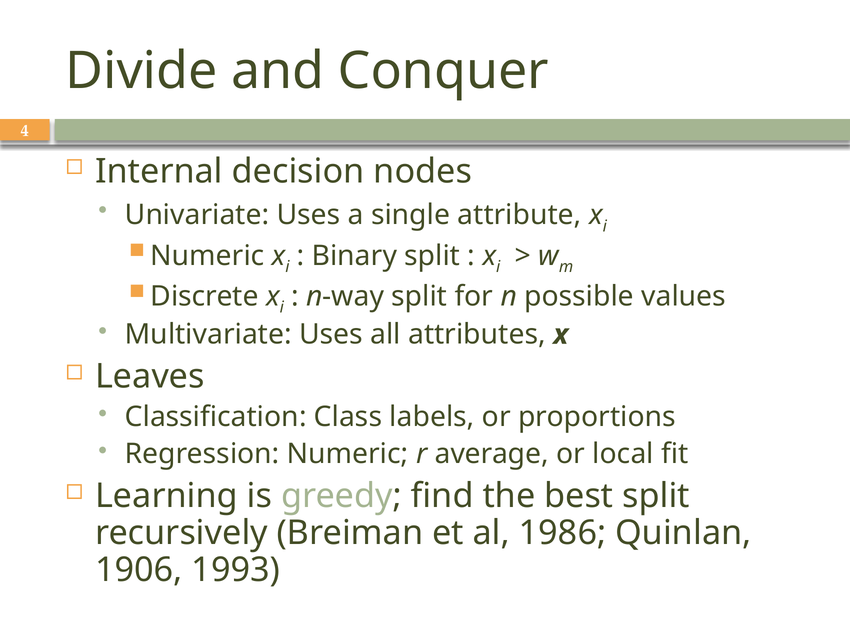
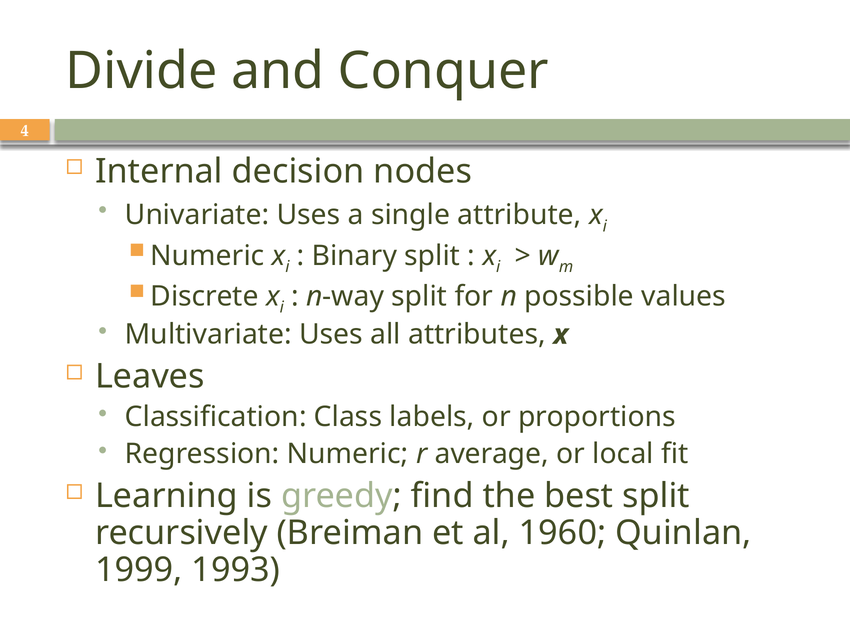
1986: 1986 -> 1960
1906: 1906 -> 1999
